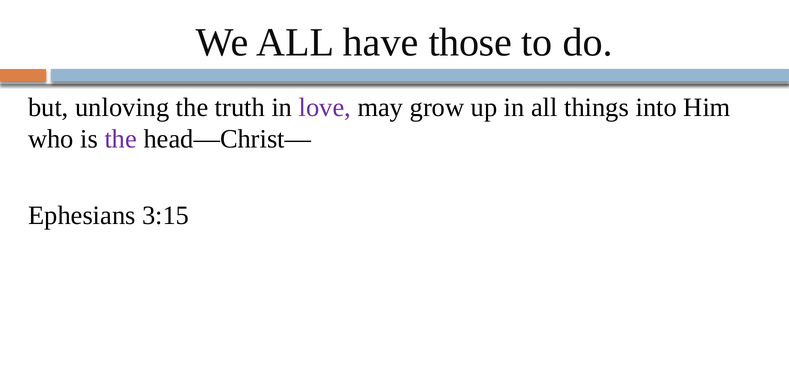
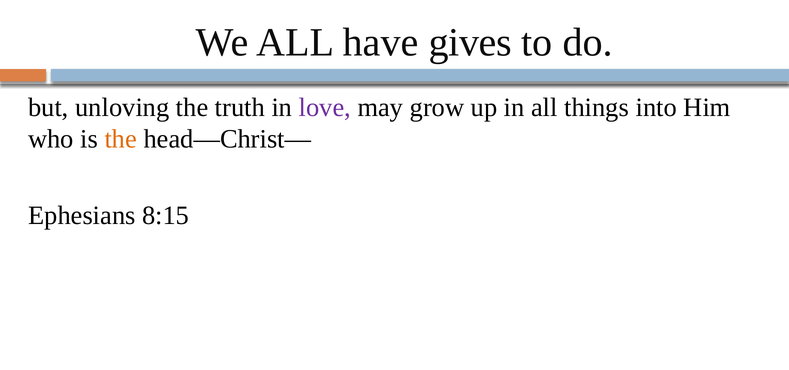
those: those -> gives
the at (121, 139) colour: purple -> orange
3:15: 3:15 -> 8:15
